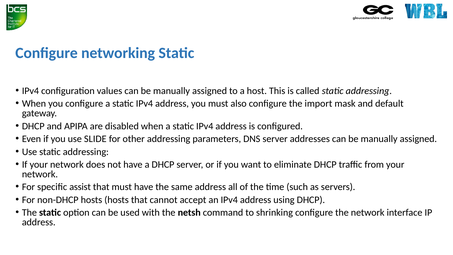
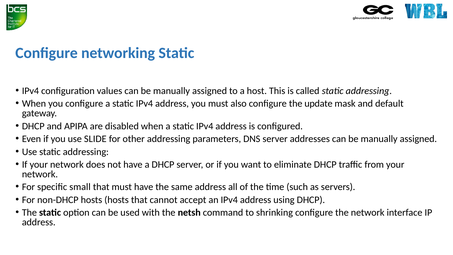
import: import -> update
assist: assist -> small
